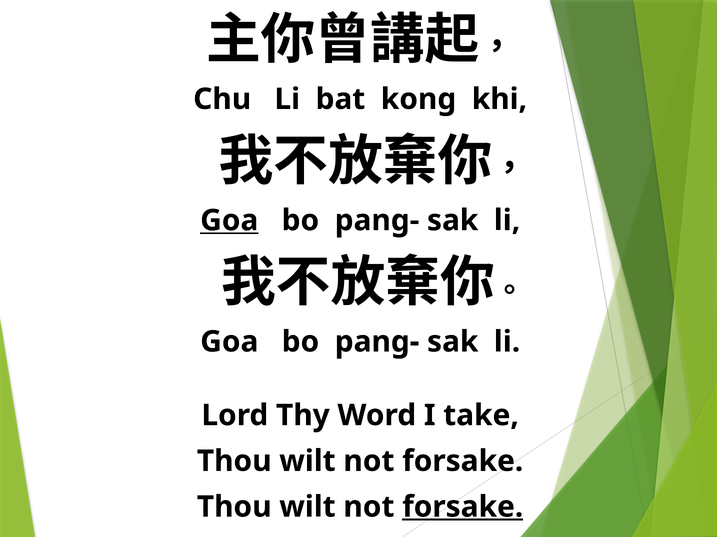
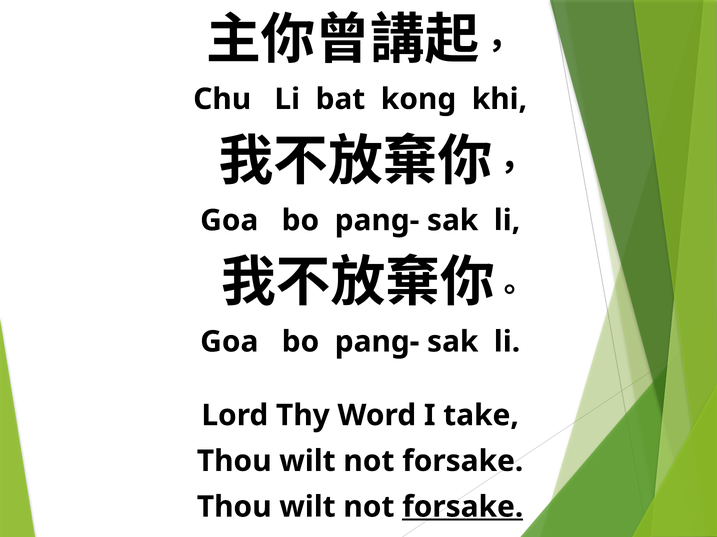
Goa at (229, 221) underline: present -> none
